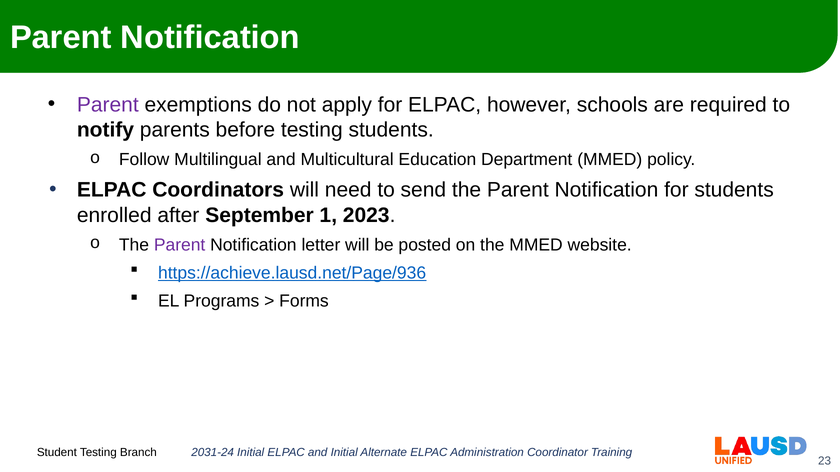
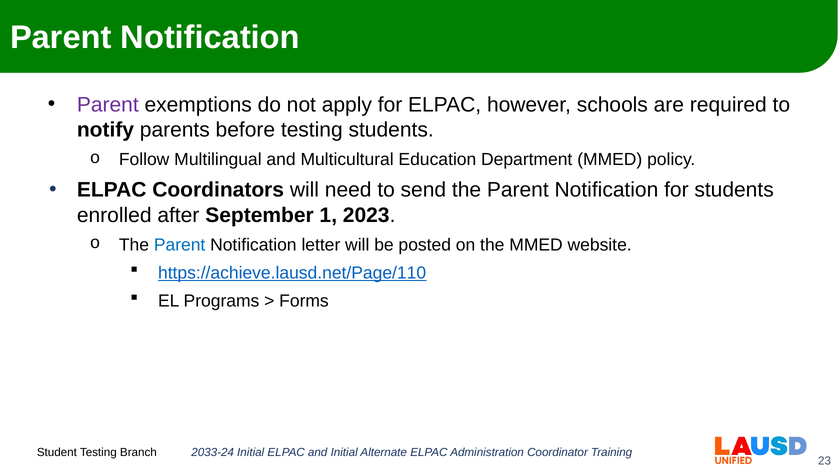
Parent at (180, 245) colour: purple -> blue
https://achieve.lausd.net/Page/936: https://achieve.lausd.net/Page/936 -> https://achieve.lausd.net/Page/110
2031-24: 2031-24 -> 2033-24
